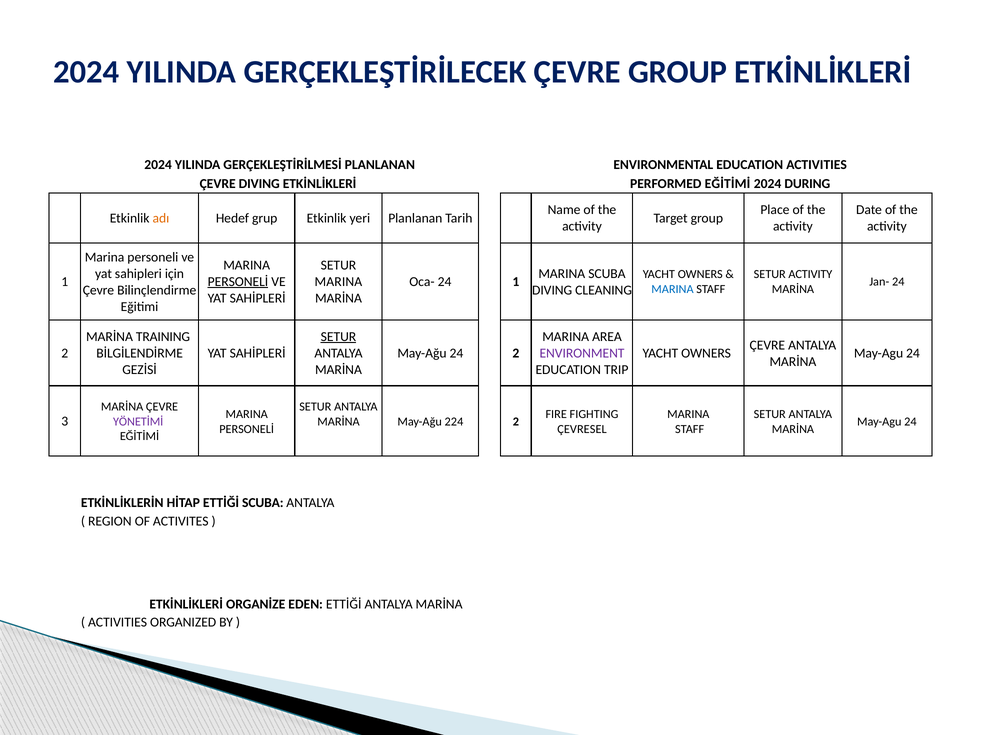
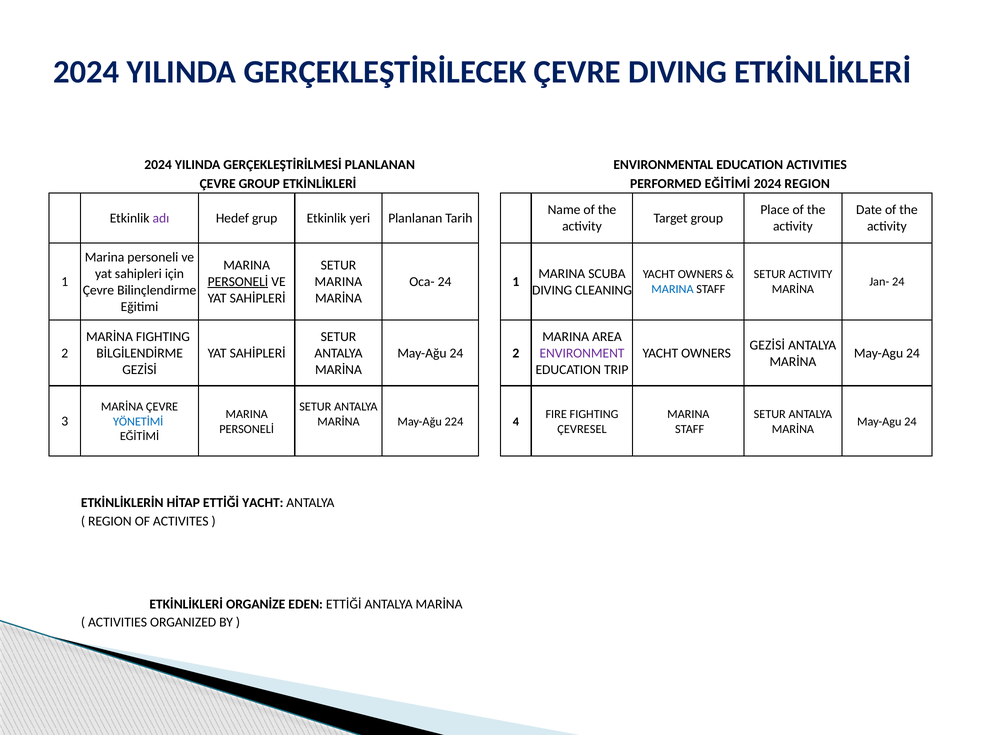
ÇEVRE GROUP: GROUP -> DIVING
ÇEVRE DIVING: DIVING -> GROUP
2024 DURING: DURING -> REGION
adı colour: orange -> purple
MARİNA TRAINING: TRAINING -> FIGHTING
SETUR at (338, 337) underline: present -> none
ÇEVRE at (767, 345): ÇEVRE -> GEZİSİ
YÖNETİMİ colour: purple -> blue
224 2: 2 -> 4
ETTİĞİ SCUBA: SCUBA -> YACHT
